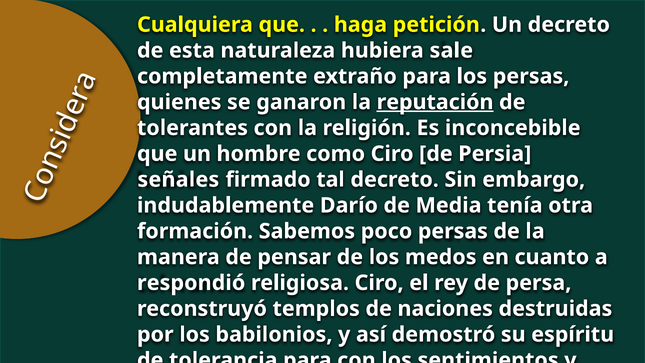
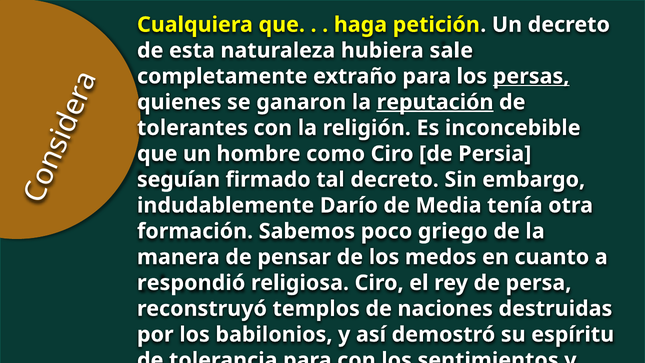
persas at (531, 76) underline: none -> present
señales: señales -> seguían
poco persas: persas -> griego
